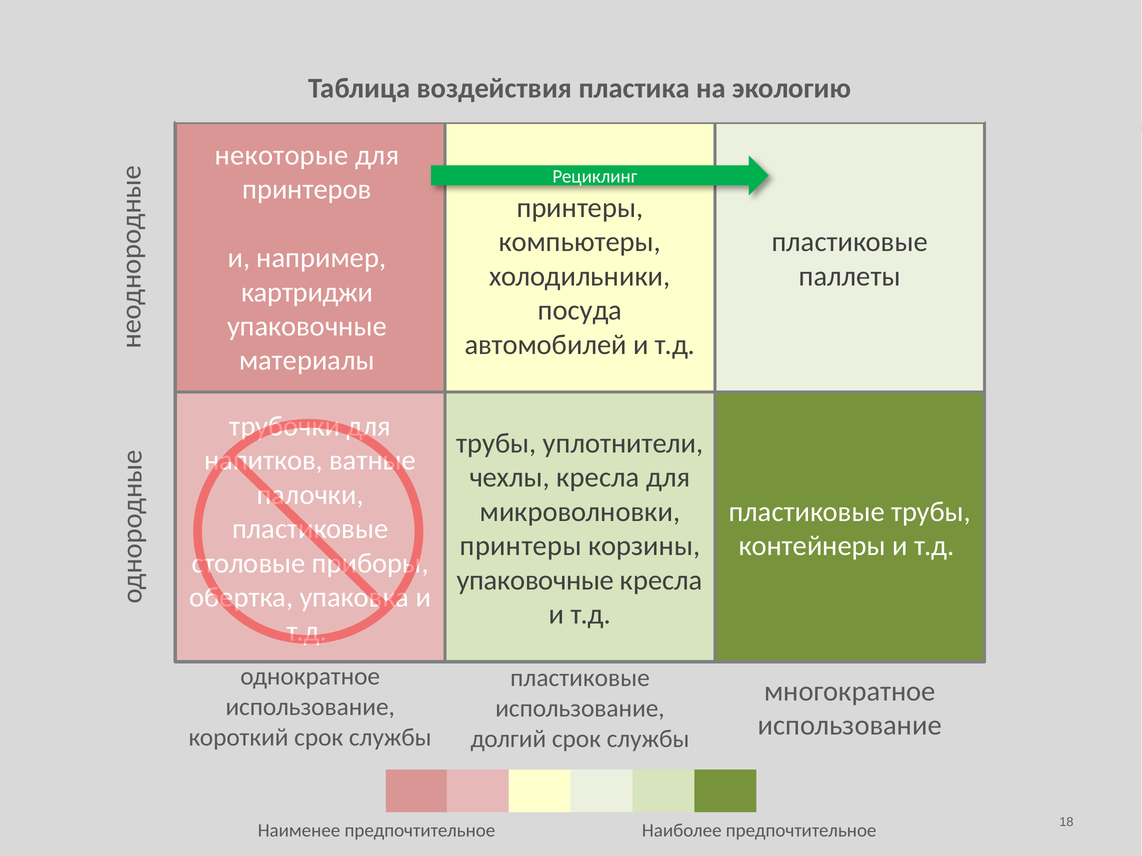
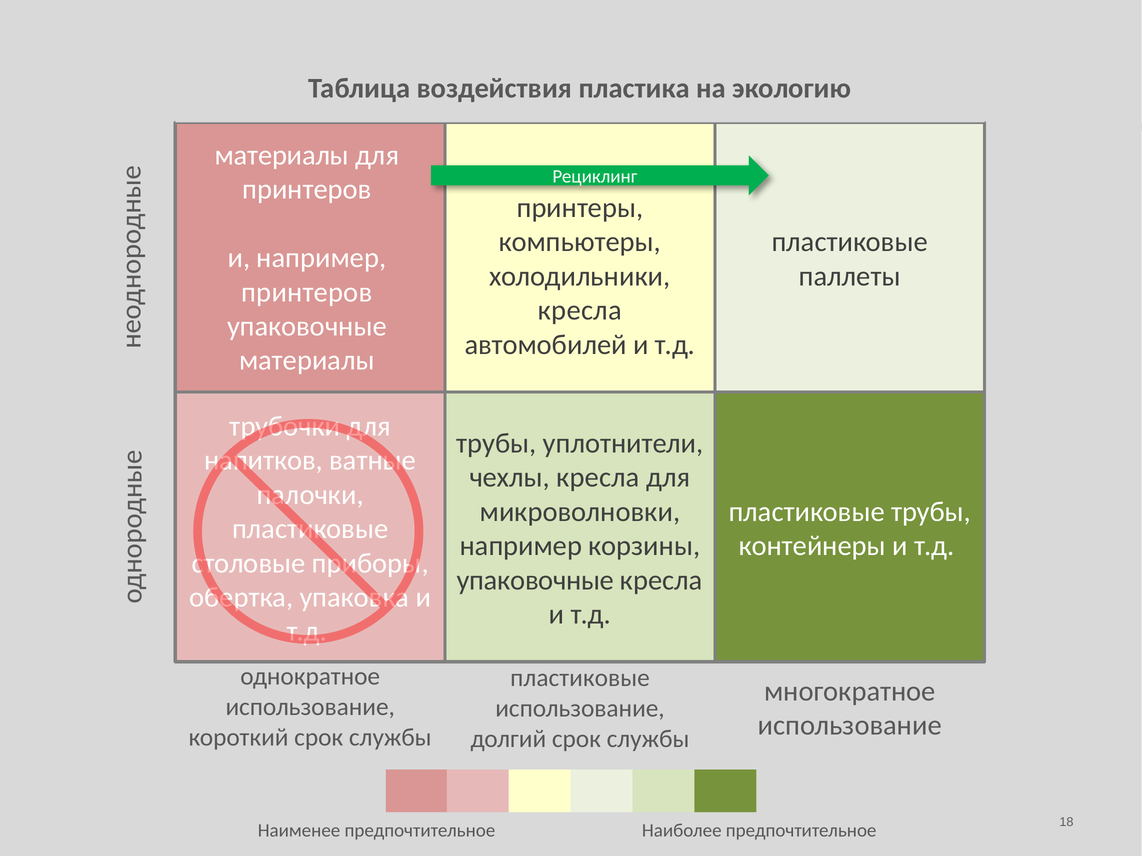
некоторые at (282, 155): некоторые -> материалы
картриджи at (307, 292): картриджи -> принтеров
посуда at (580, 311): посуда -> кресла
принтеры at (521, 546): принтеры -> например
